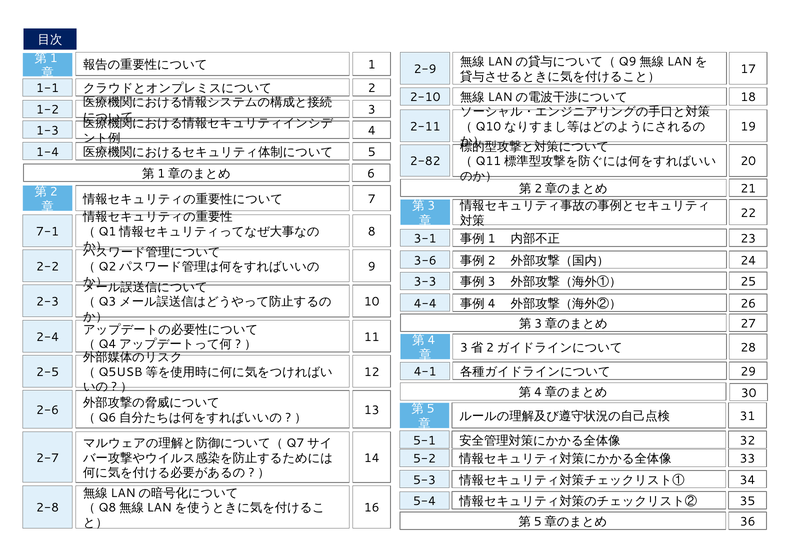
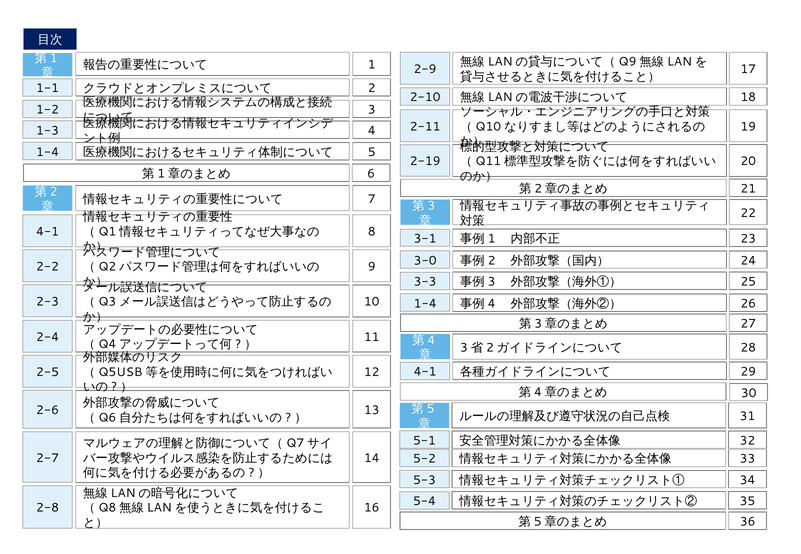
2-82: 2-82 -> 2-19
7-1 at (48, 232): 7-1 -> 4-1
3-6: 3-6 -> 3-0
4-4 at (425, 304): 4-4 -> 1-4
